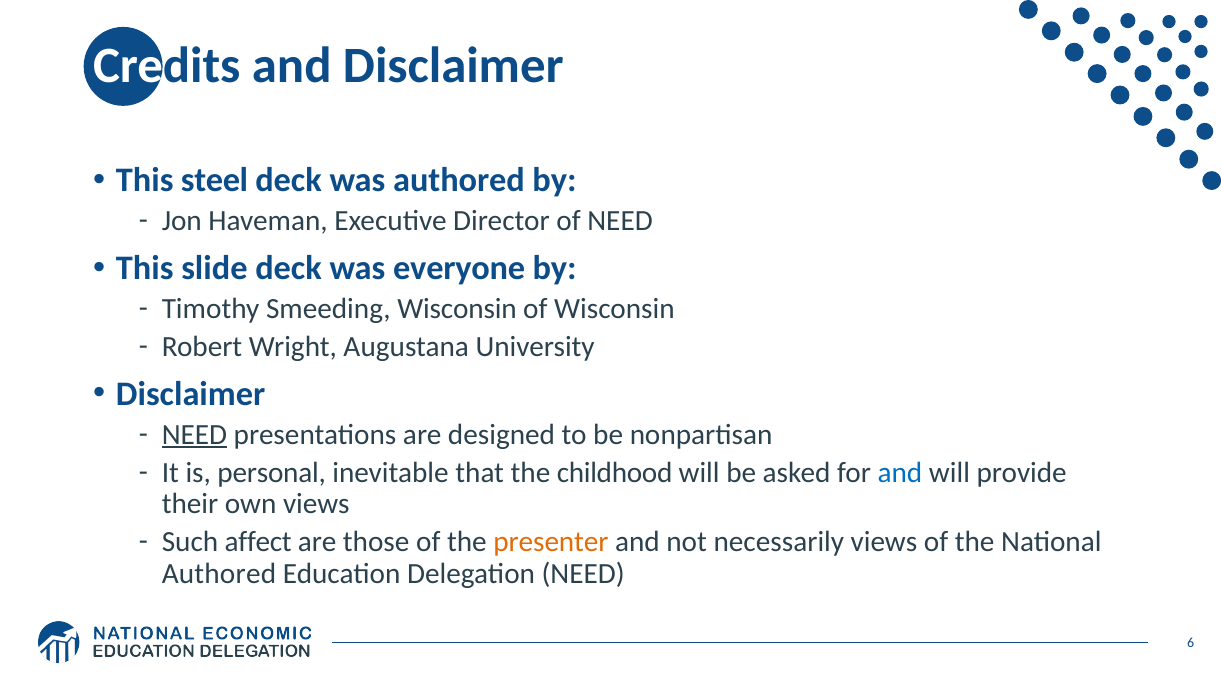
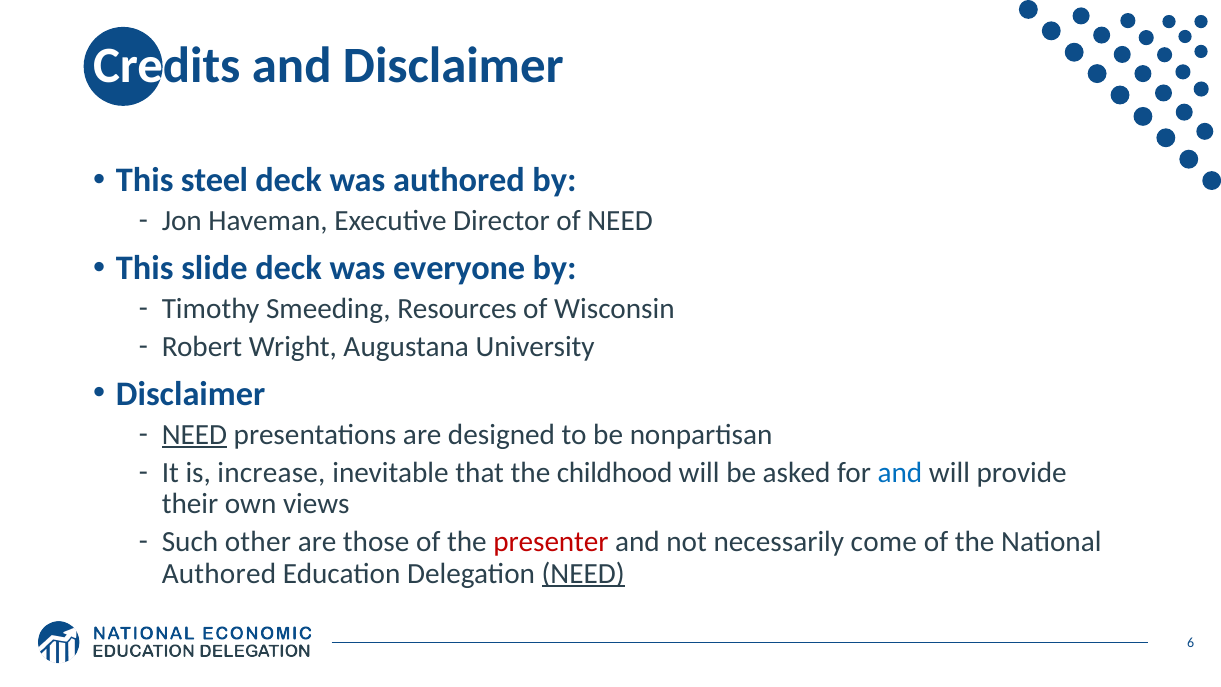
Smeeding Wisconsin: Wisconsin -> Resources
personal: personal -> increase
affect: affect -> other
presenter colour: orange -> red
necessarily views: views -> come
NEED at (583, 573) underline: none -> present
